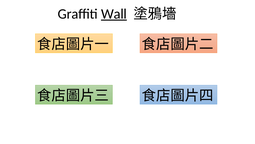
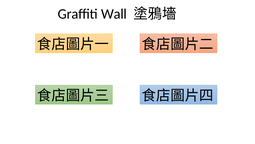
Wall underline: present -> none
